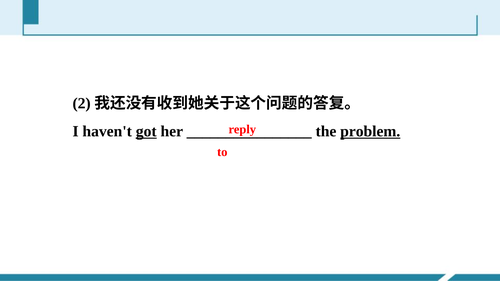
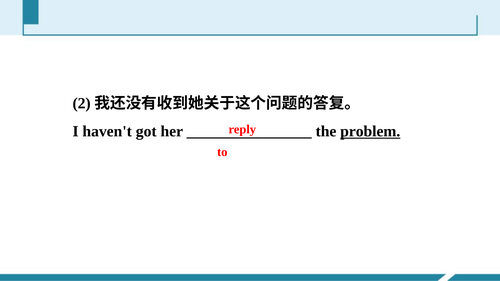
got underline: present -> none
